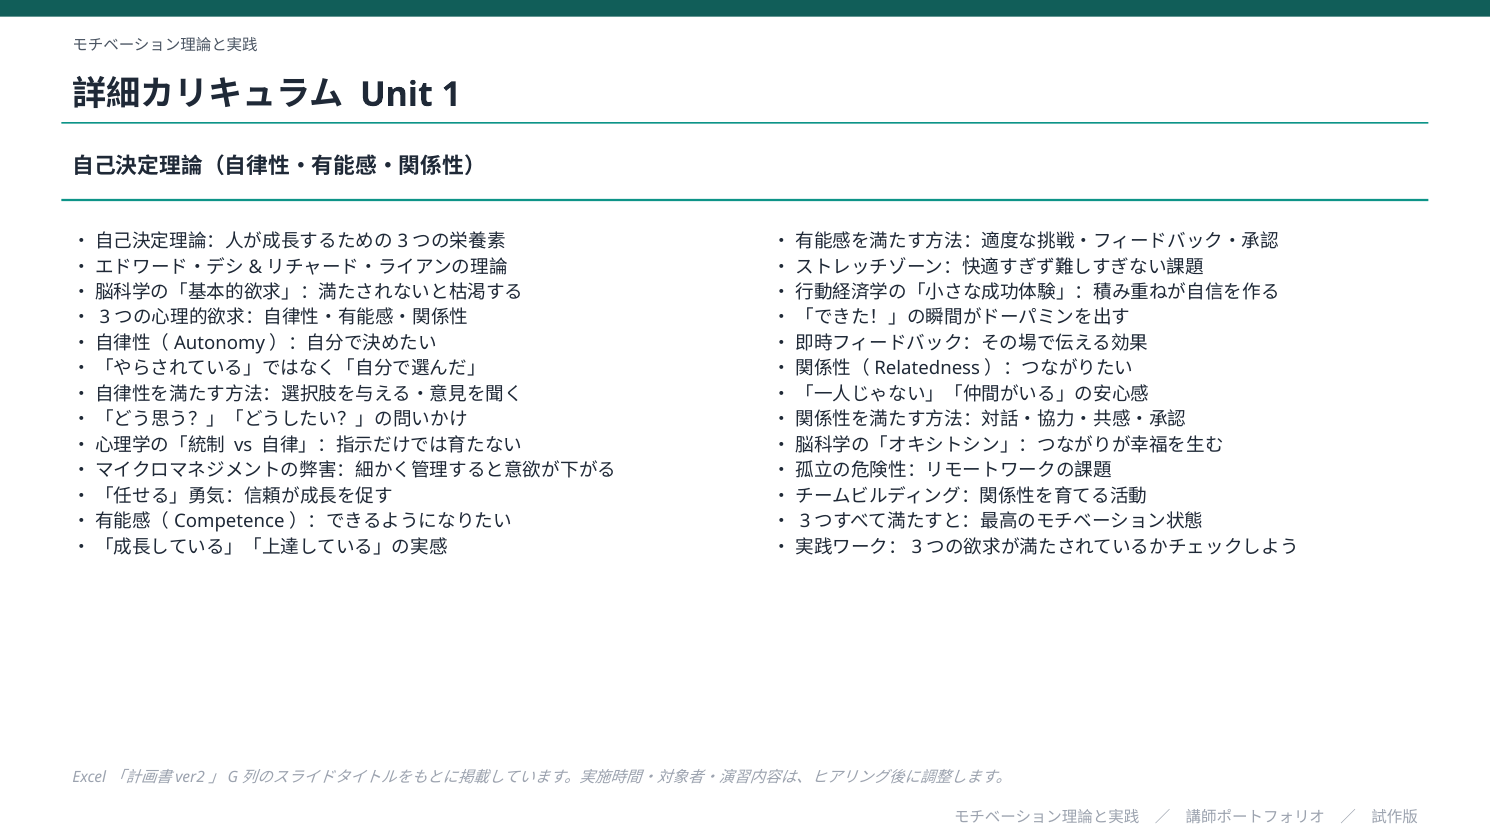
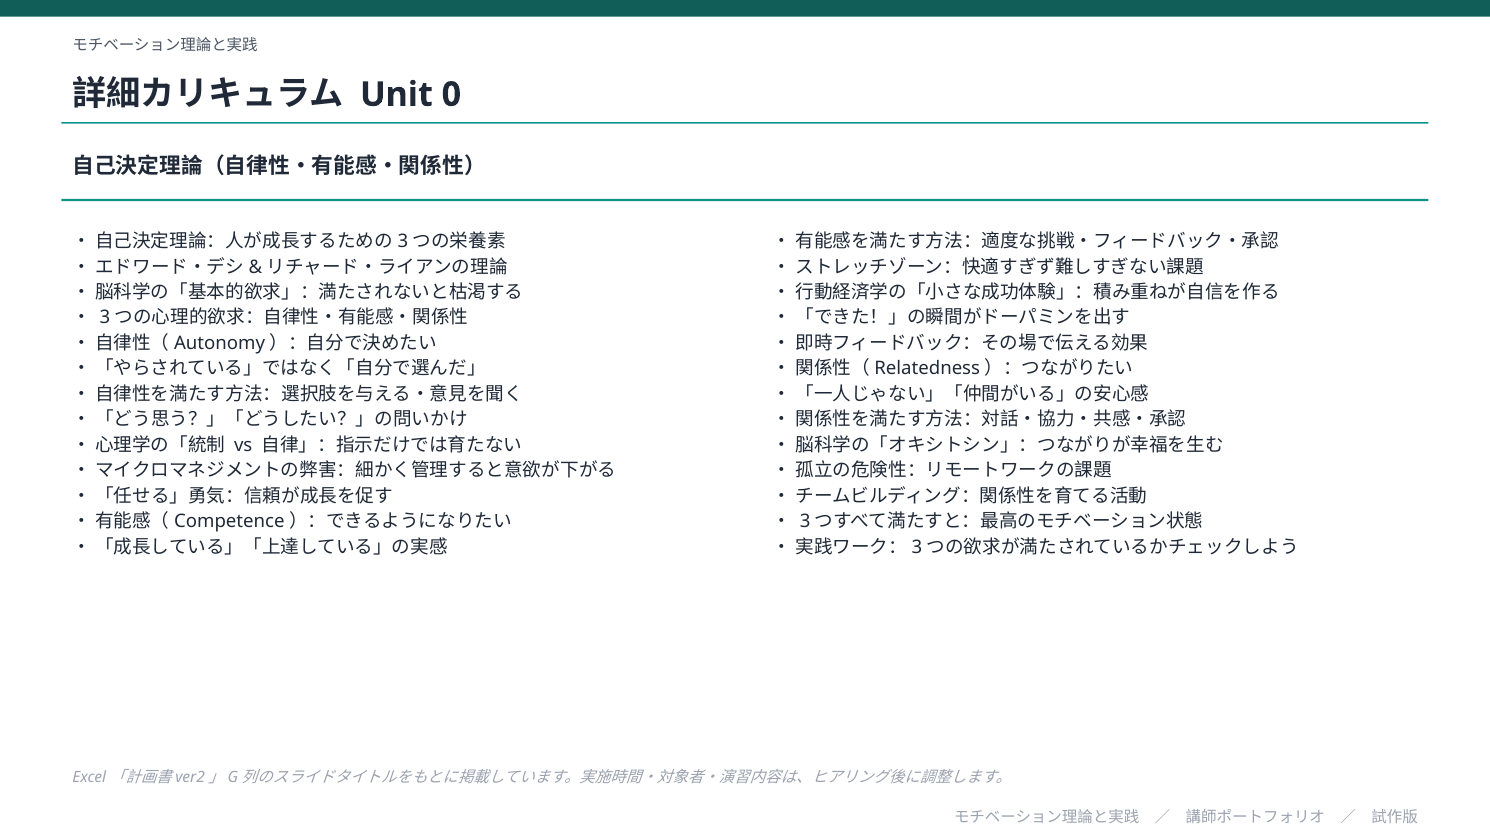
1: 1 -> 0
